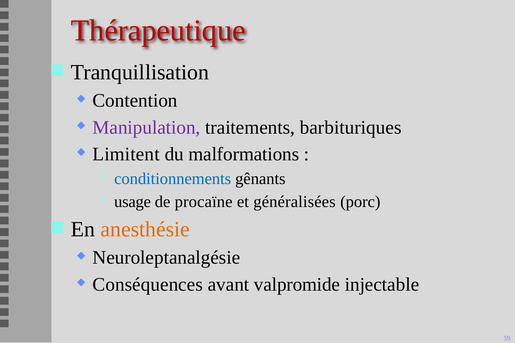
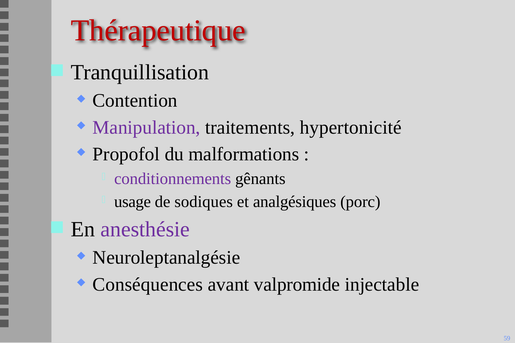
barbituriques: barbituriques -> hypertonicité
Limitent: Limitent -> Propofol
conditionnements colour: blue -> purple
procaïne: procaïne -> sodiques
généralisées: généralisées -> analgésiques
anesthésie colour: orange -> purple
